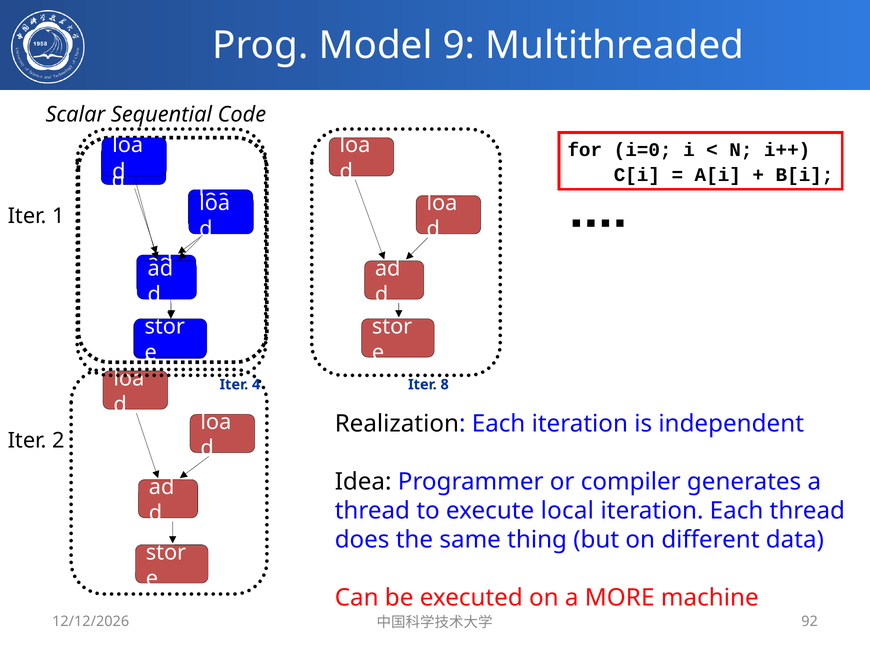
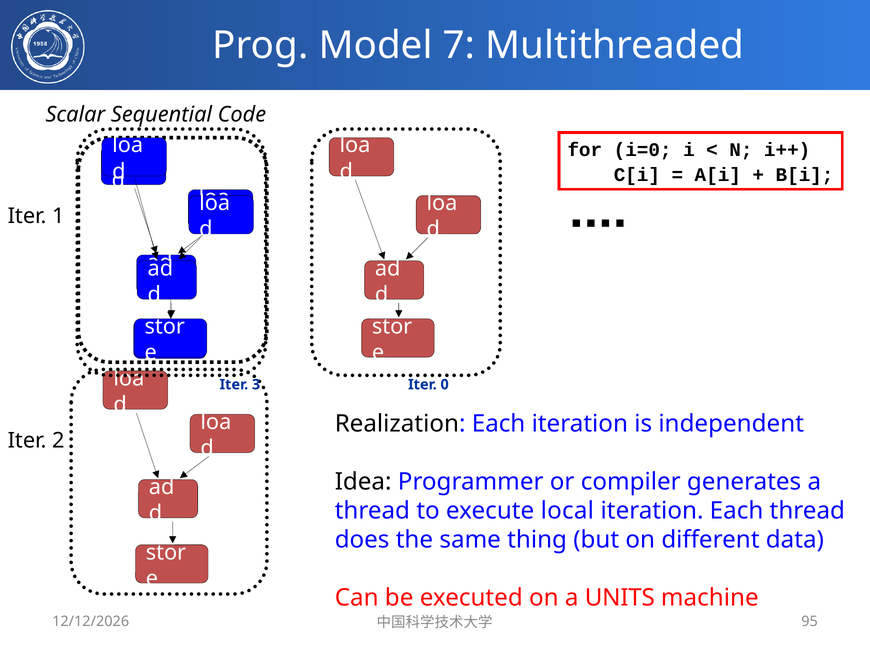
9: 9 -> 7
4: 4 -> 3
8: 8 -> 0
MORE: MORE -> UNITS
92: 92 -> 95
